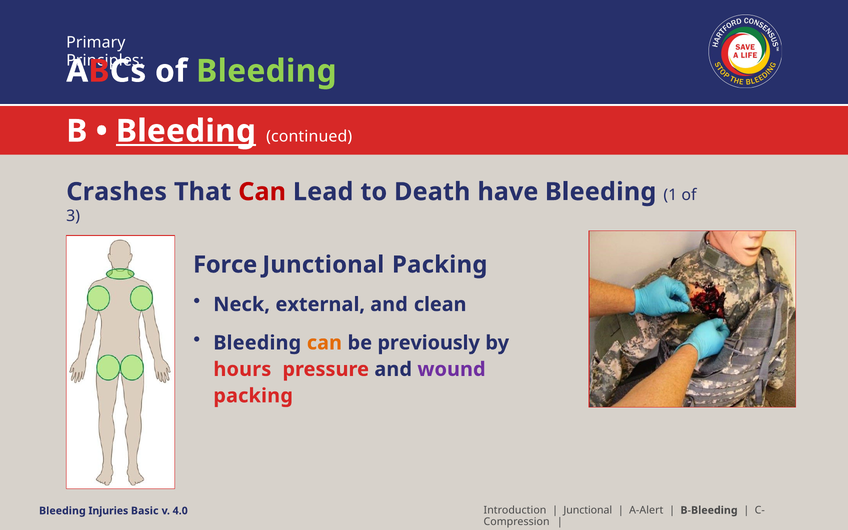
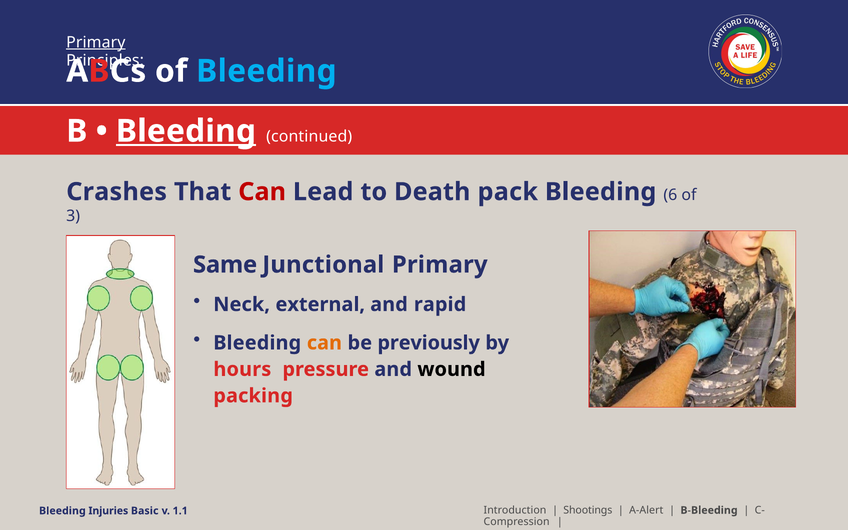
Primary at (96, 42) underline: none -> present
Bleeding at (266, 71) colour: light green -> light blue
have: have -> pack
1: 1 -> 6
Force: Force -> Same
Junctional Packing: Packing -> Primary
clean: clean -> rapid
wound colour: purple -> black
Junctional at (588, 510): Junctional -> Shootings
4.0: 4.0 -> 1.1
